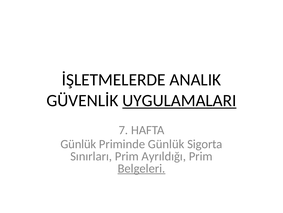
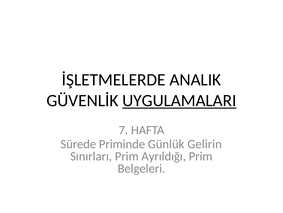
Günlük at (78, 144): Günlük -> Sürede
Sigorta: Sigorta -> Gelirin
Belgeleri underline: present -> none
